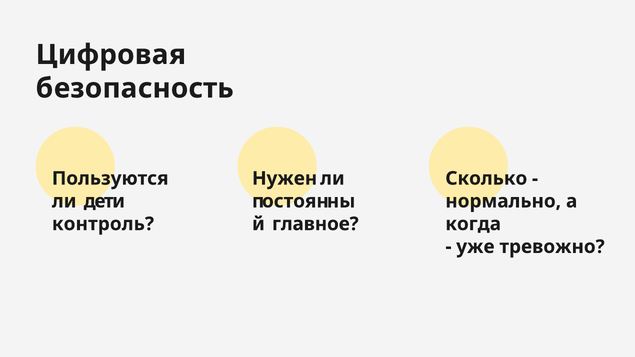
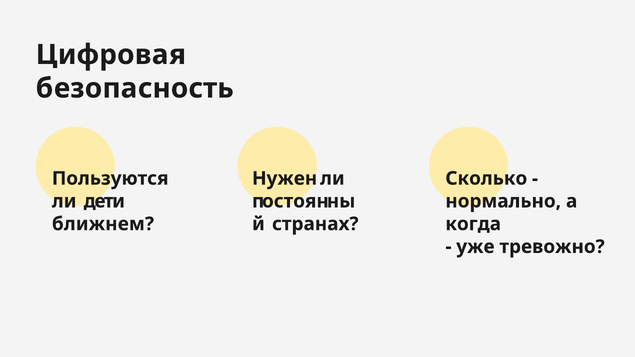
контроль: контроль -> ближнем
главное: главное -> странах
